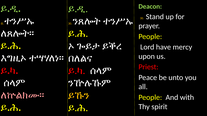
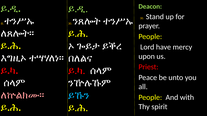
ይኹን colour: yellow -> light blue
